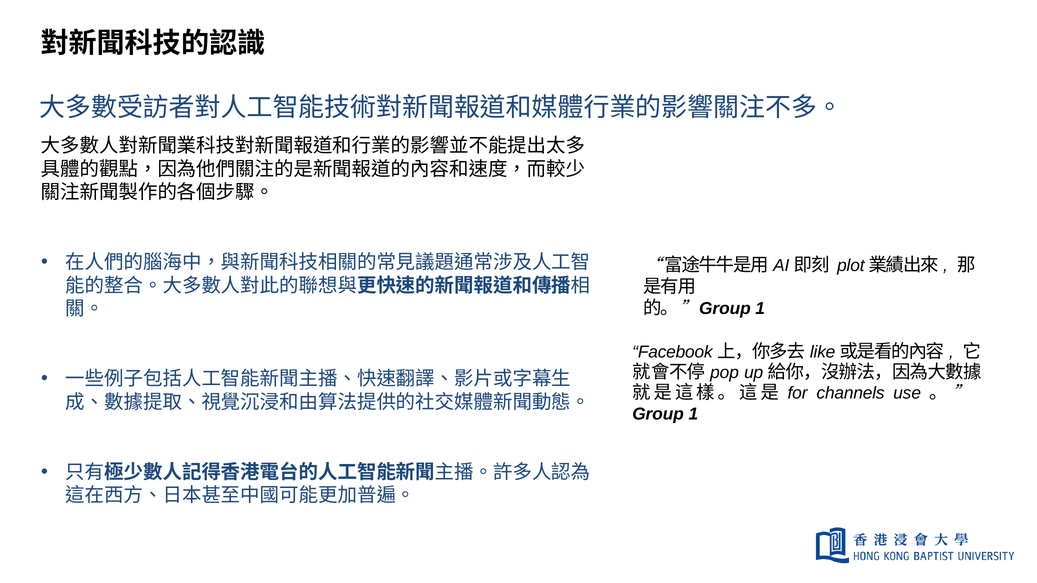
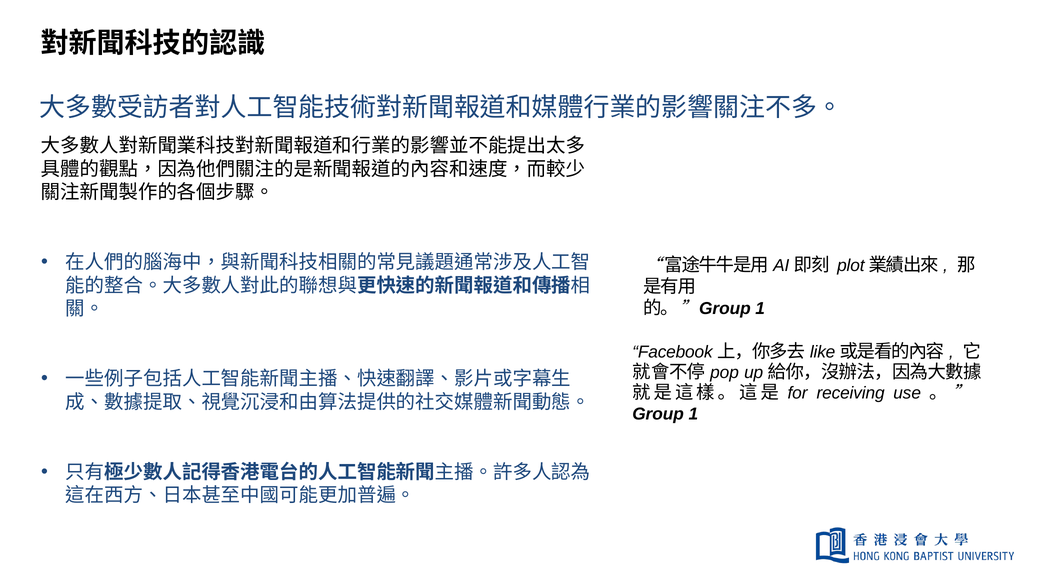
channels: channels -> receiving
